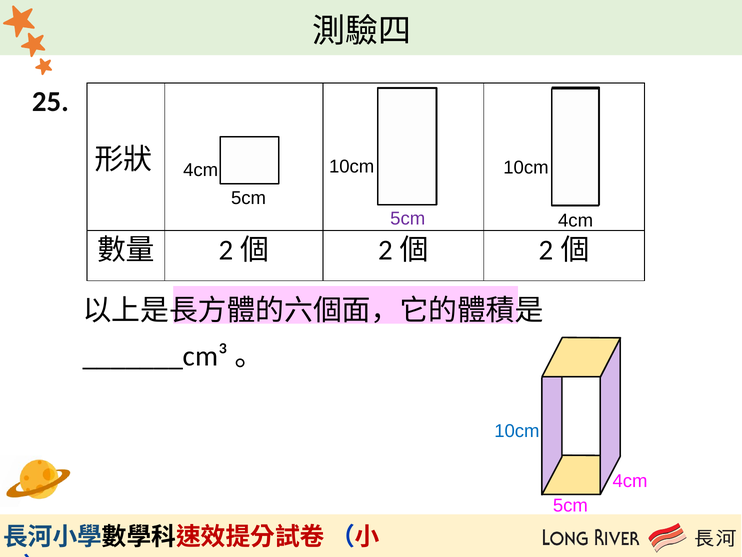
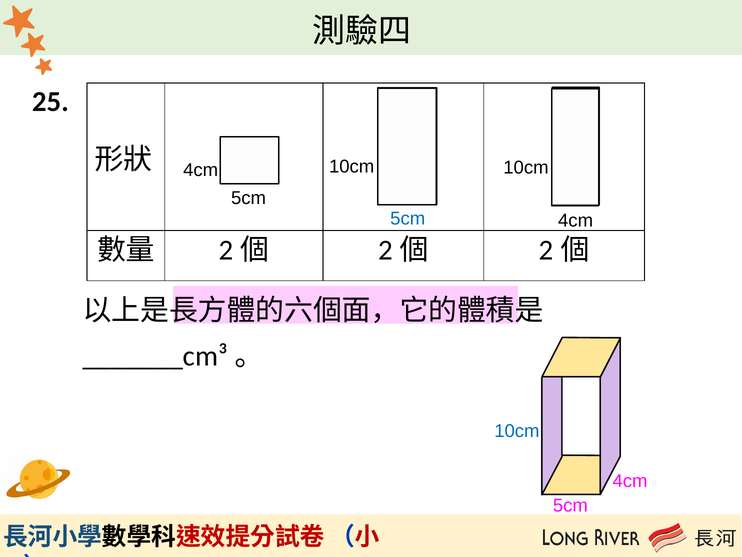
5cm at (408, 219) colour: purple -> blue
